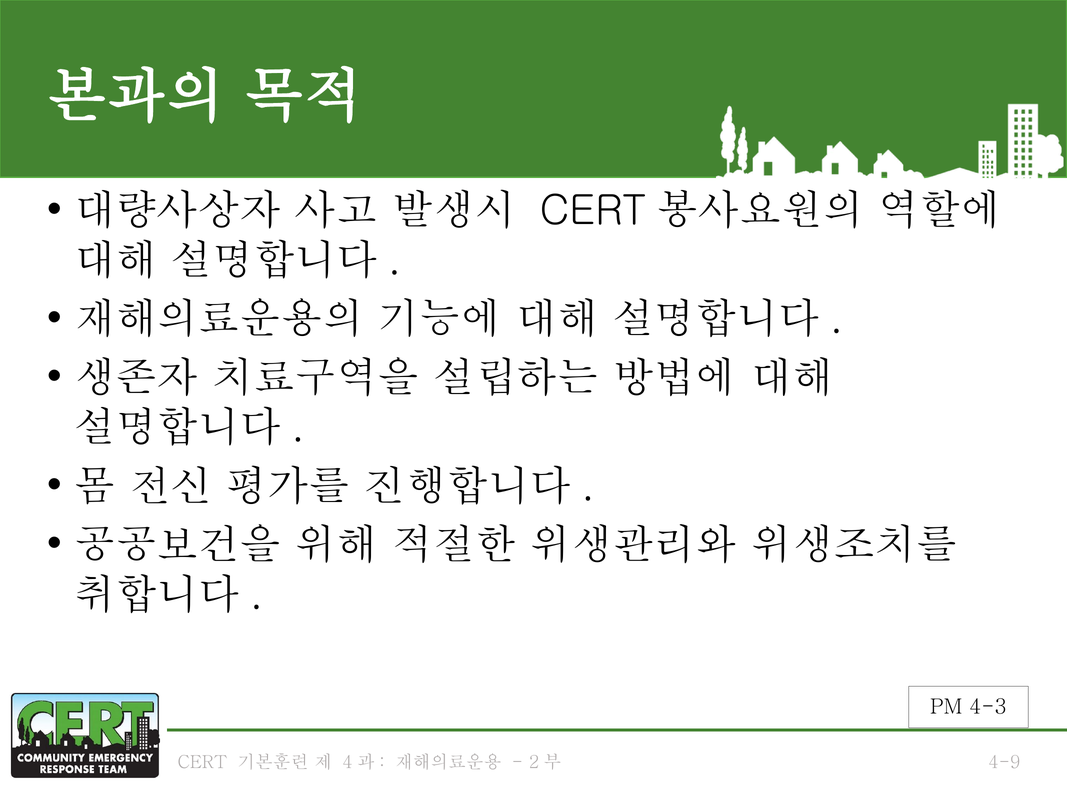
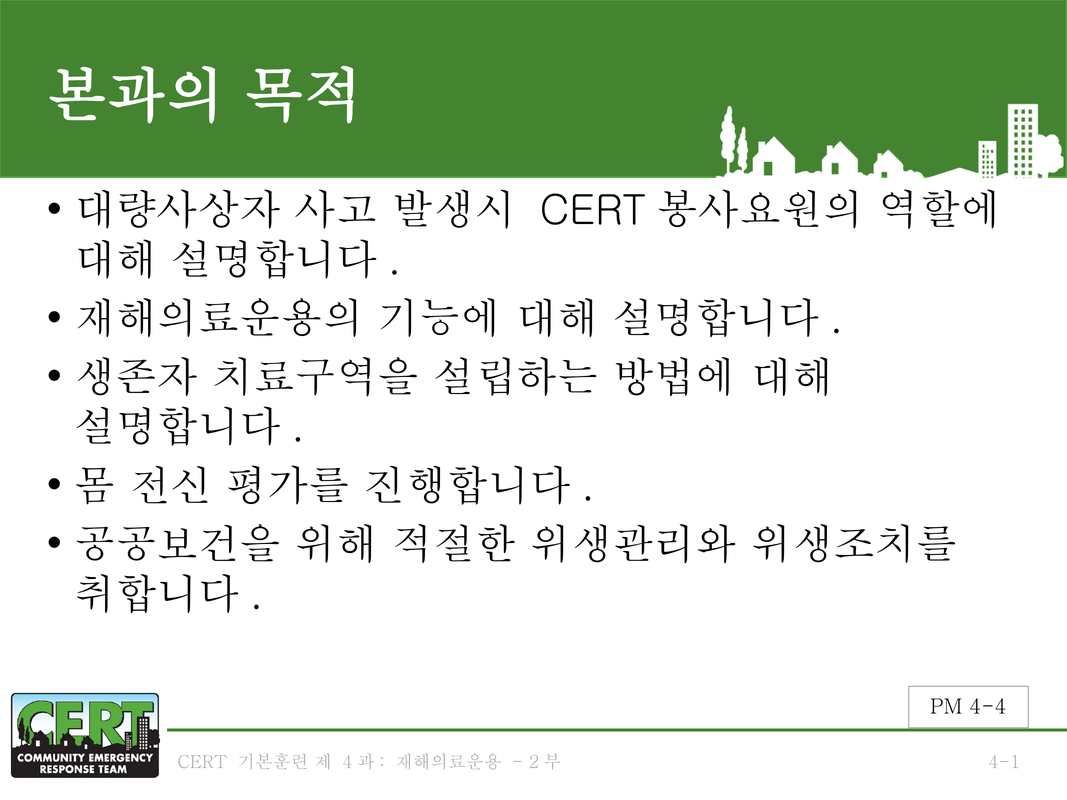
4-3: 4-3 -> 4-4
4-9: 4-9 -> 4-1
